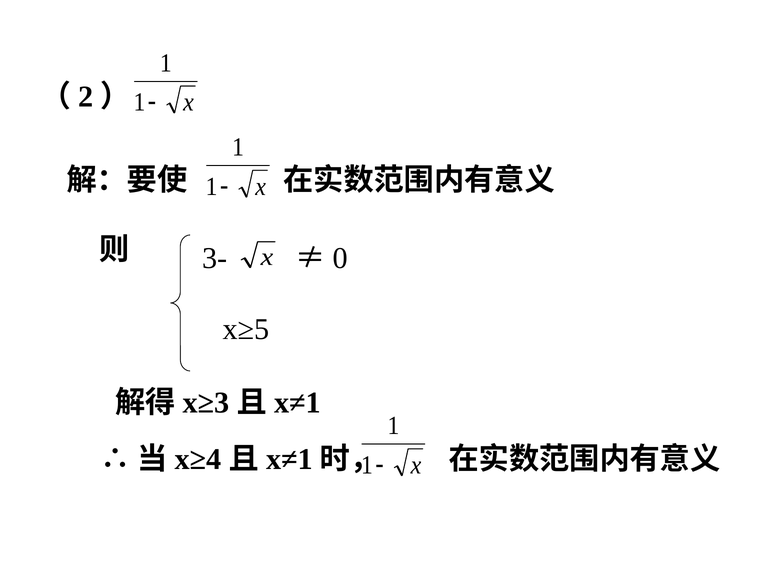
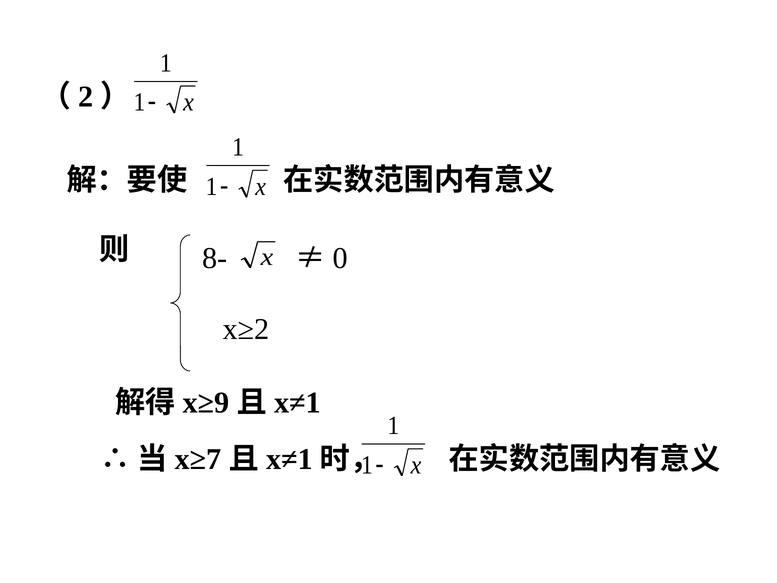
3-: 3- -> 8-
x≥5: x≥5 -> x≥2
x≥3: x≥3 -> x≥9
x≥4: x≥4 -> x≥7
